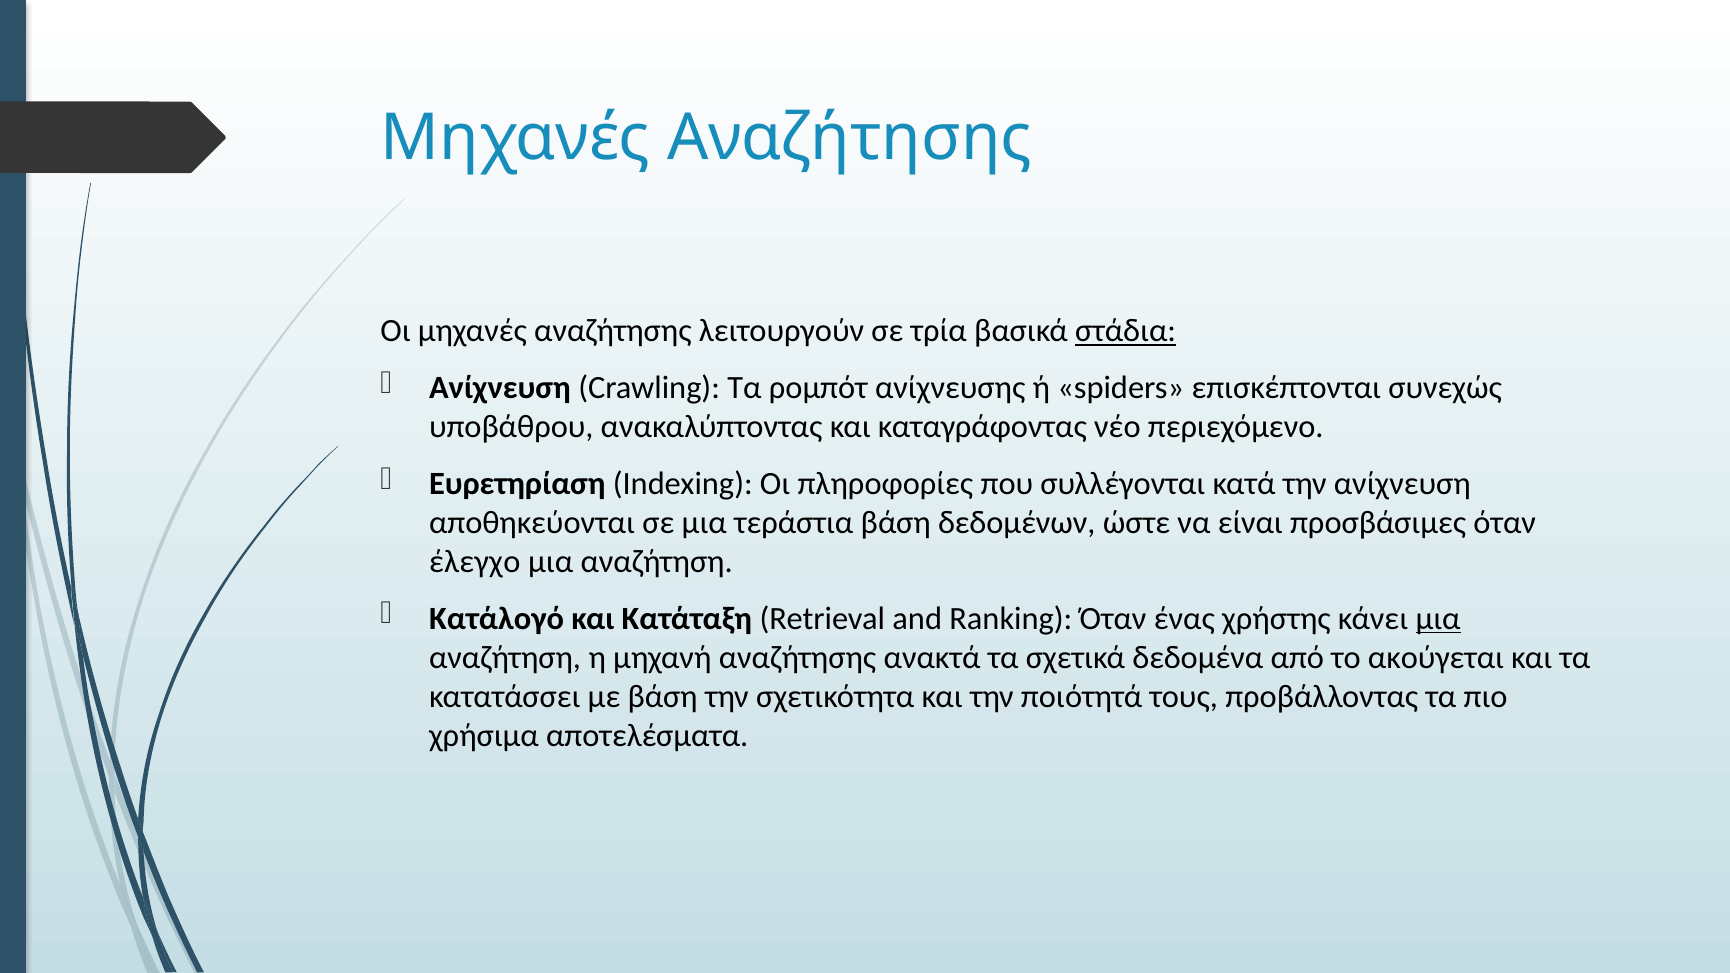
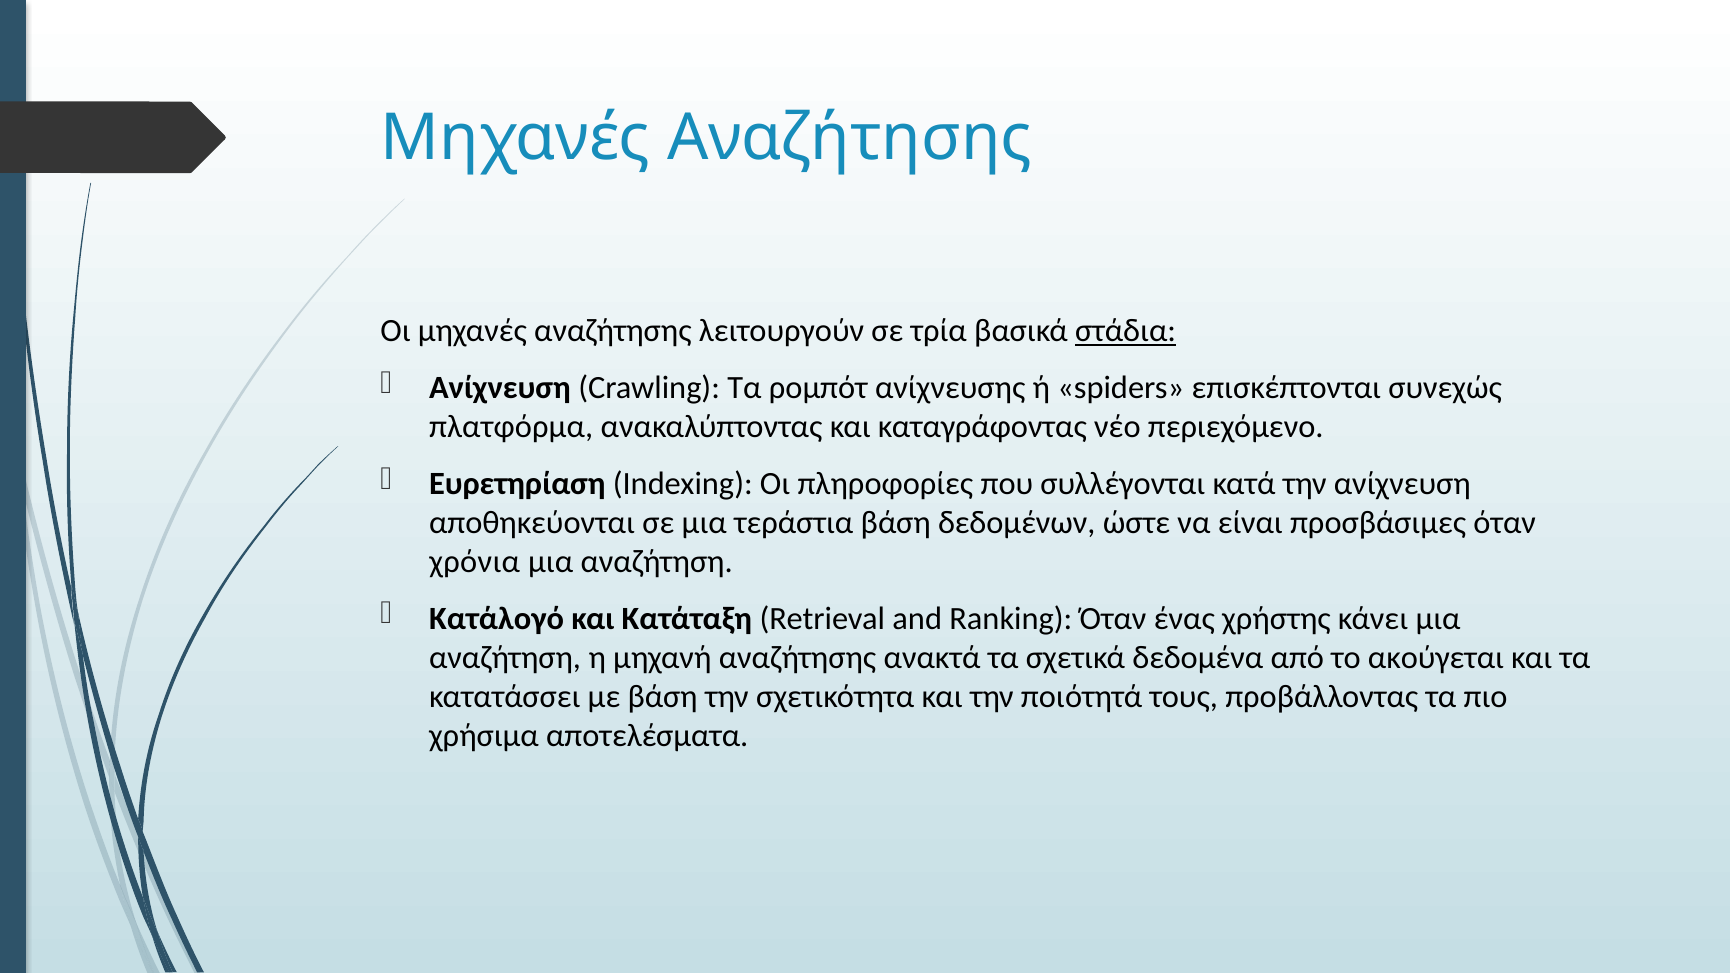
υποβάθρου: υποβάθρου -> πλατφόρμα
έλεγχο: έλεγχο -> χρόνια
μια at (1438, 619) underline: present -> none
